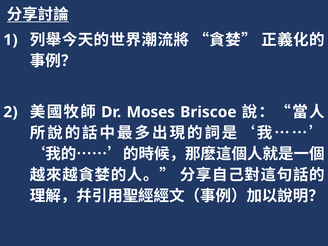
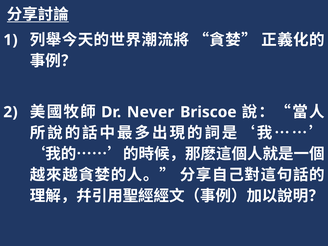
Moses: Moses -> Never
